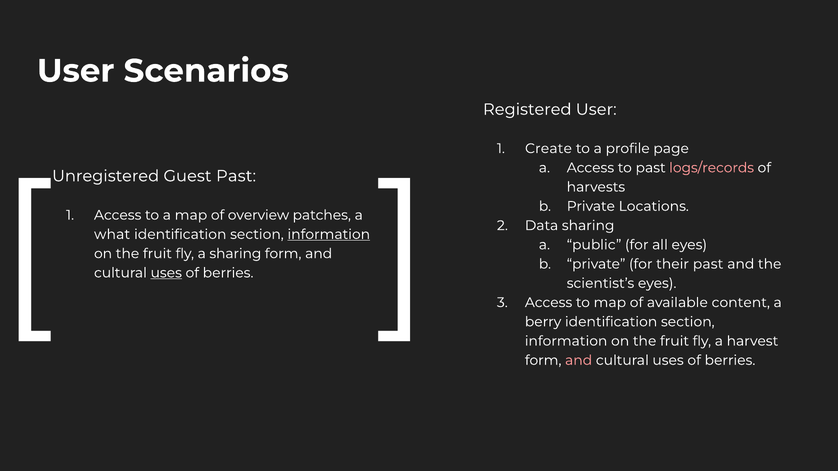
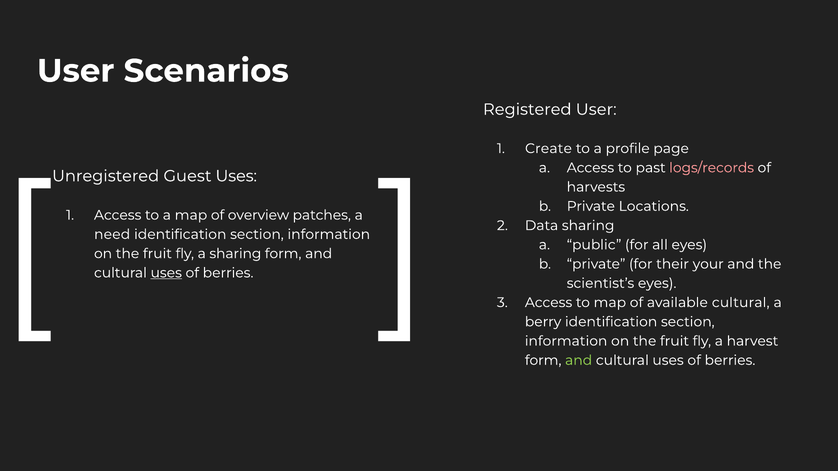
Guest Past: Past -> Uses
what: what -> need
information at (329, 235) underline: present -> none
their past: past -> your
available content: content -> cultural
and at (579, 361) colour: pink -> light green
